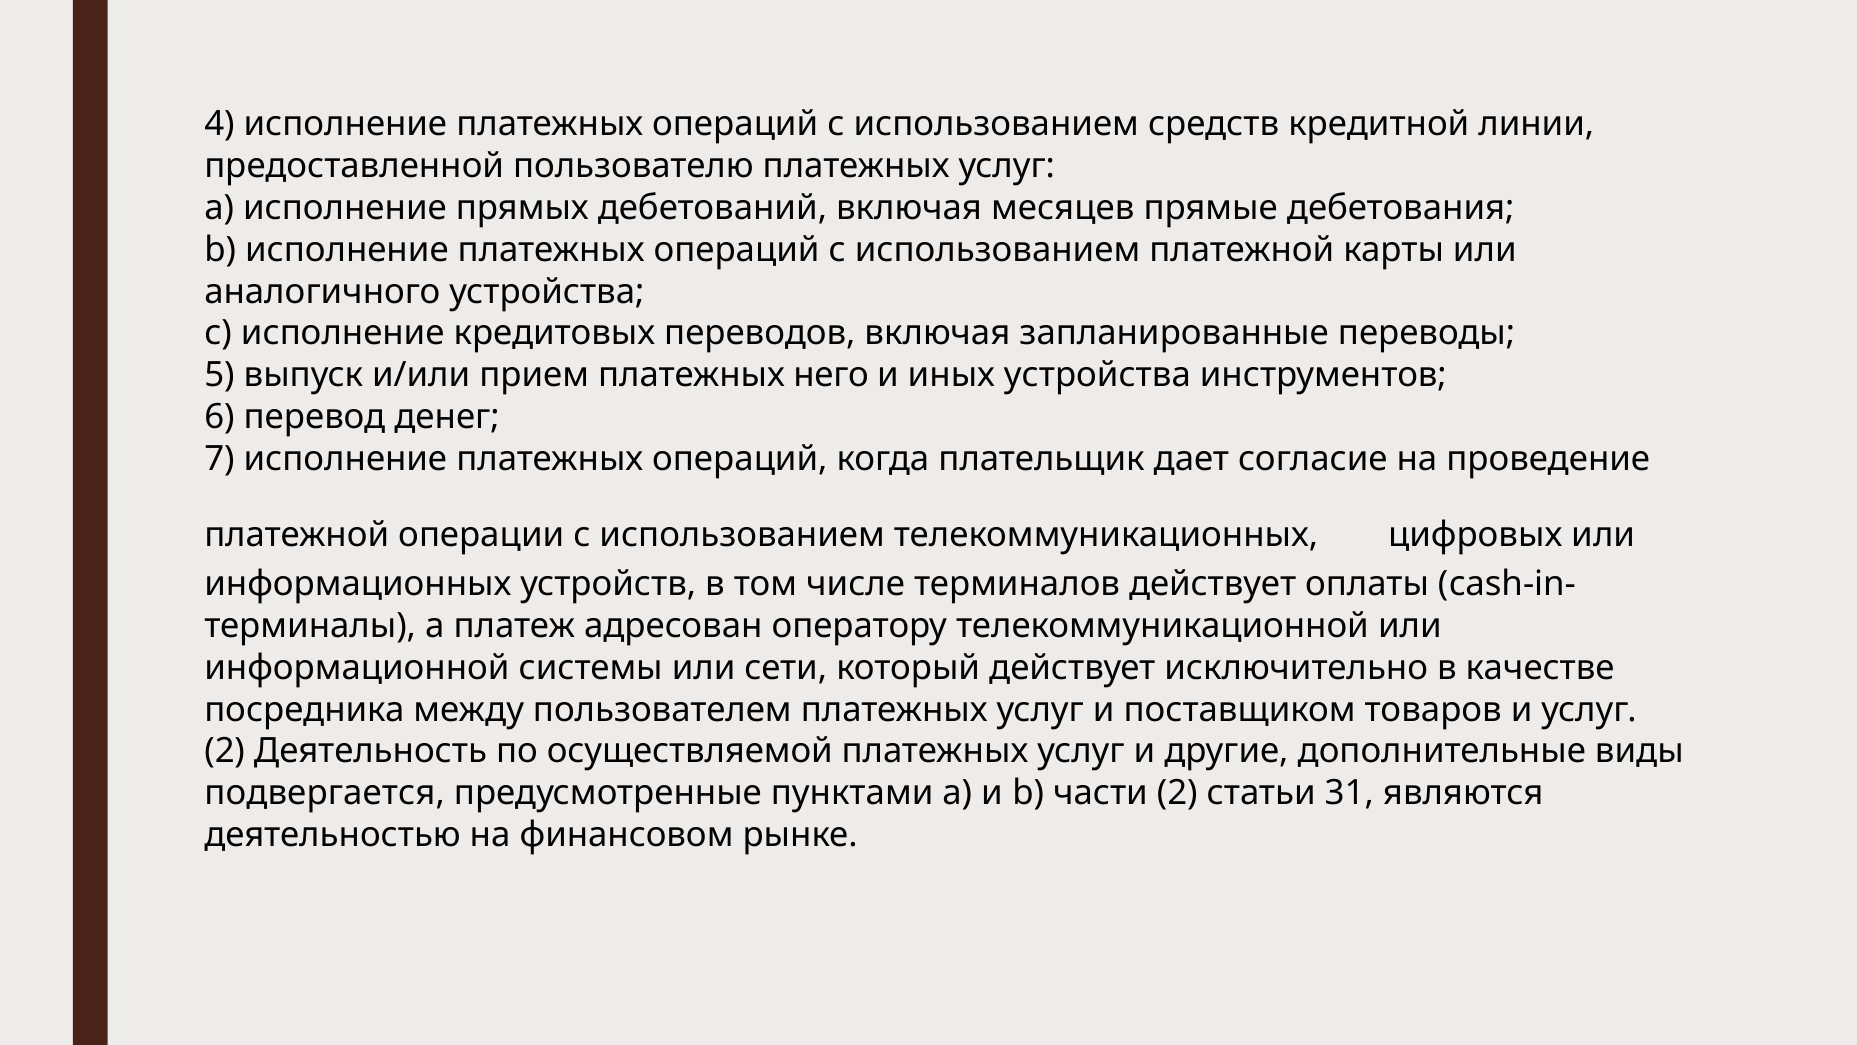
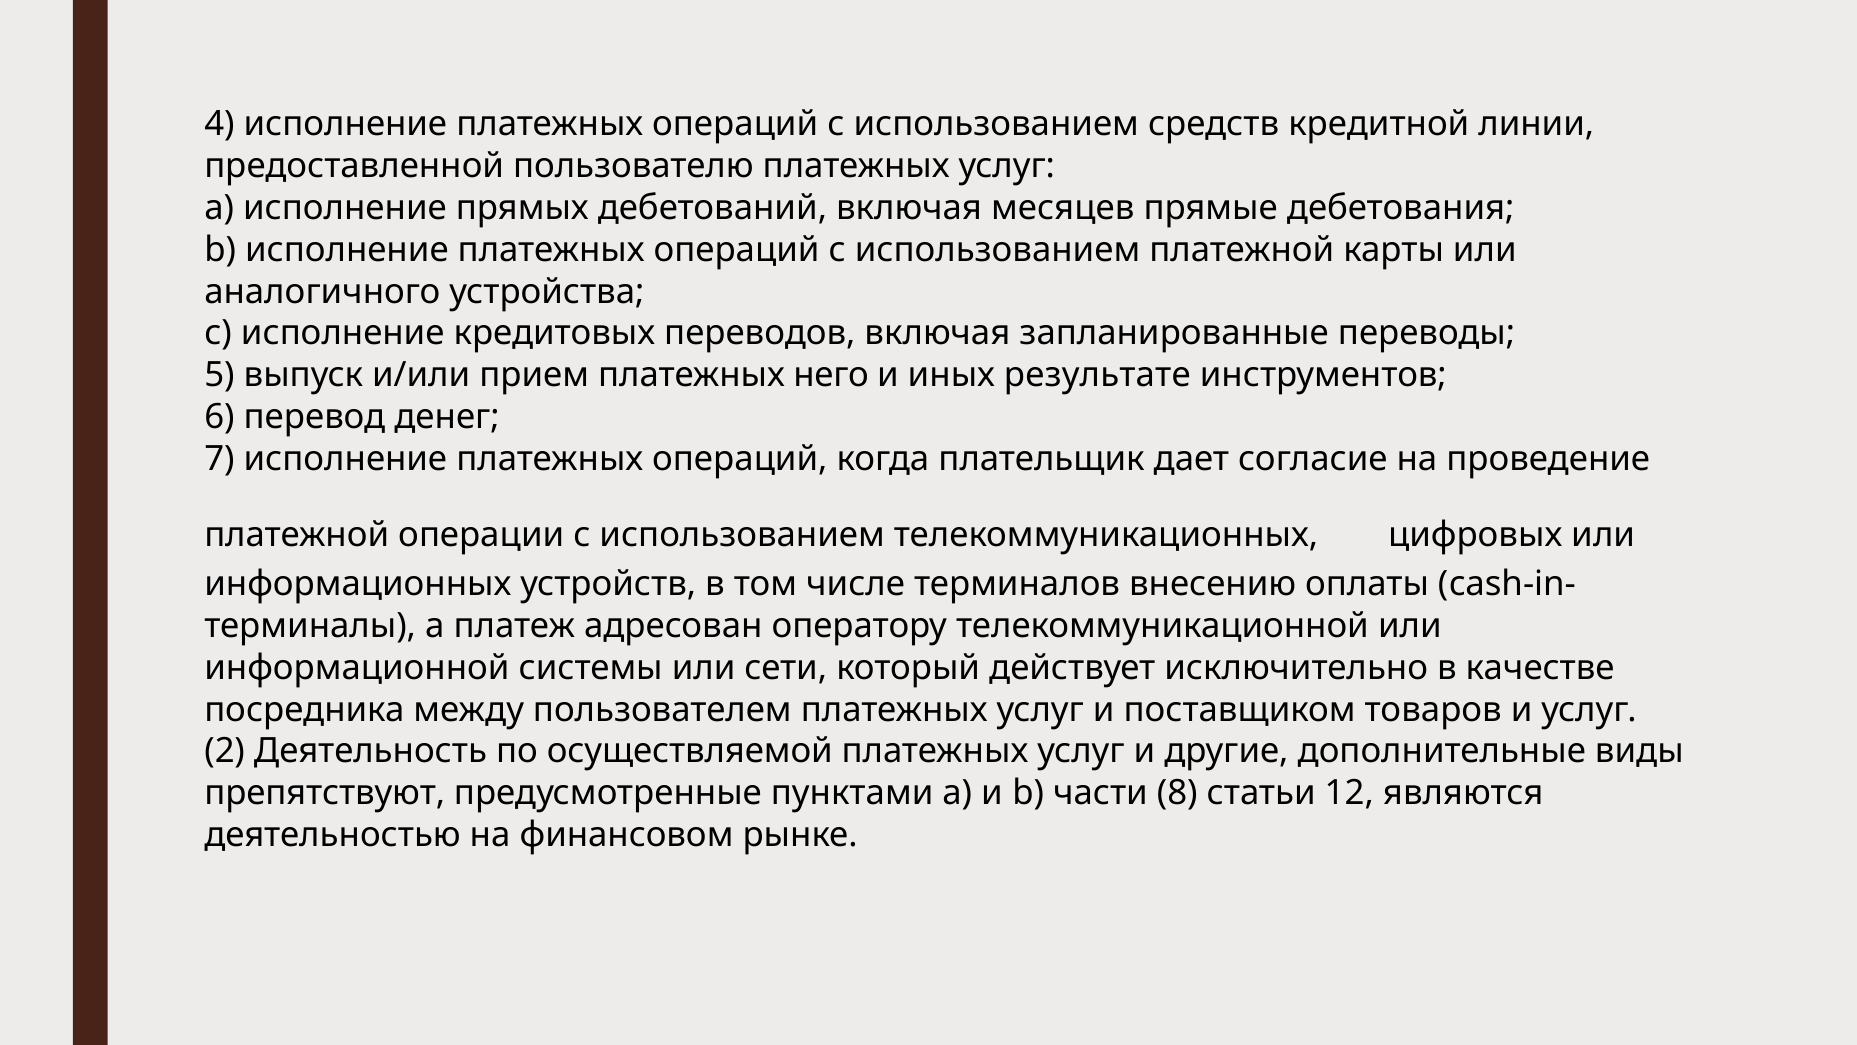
иных устройства: устройства -> результате
терминалов действует: действует -> внесению
подвергается: подвергается -> препятствуют
части 2: 2 -> 8
31: 31 -> 12
